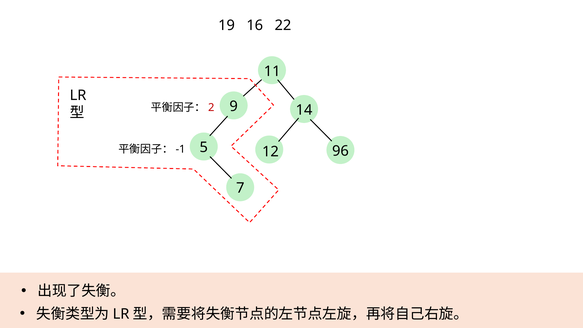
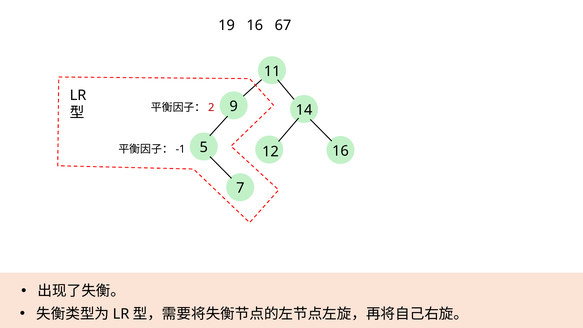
22: 22 -> 67
5 96: 96 -> 16
